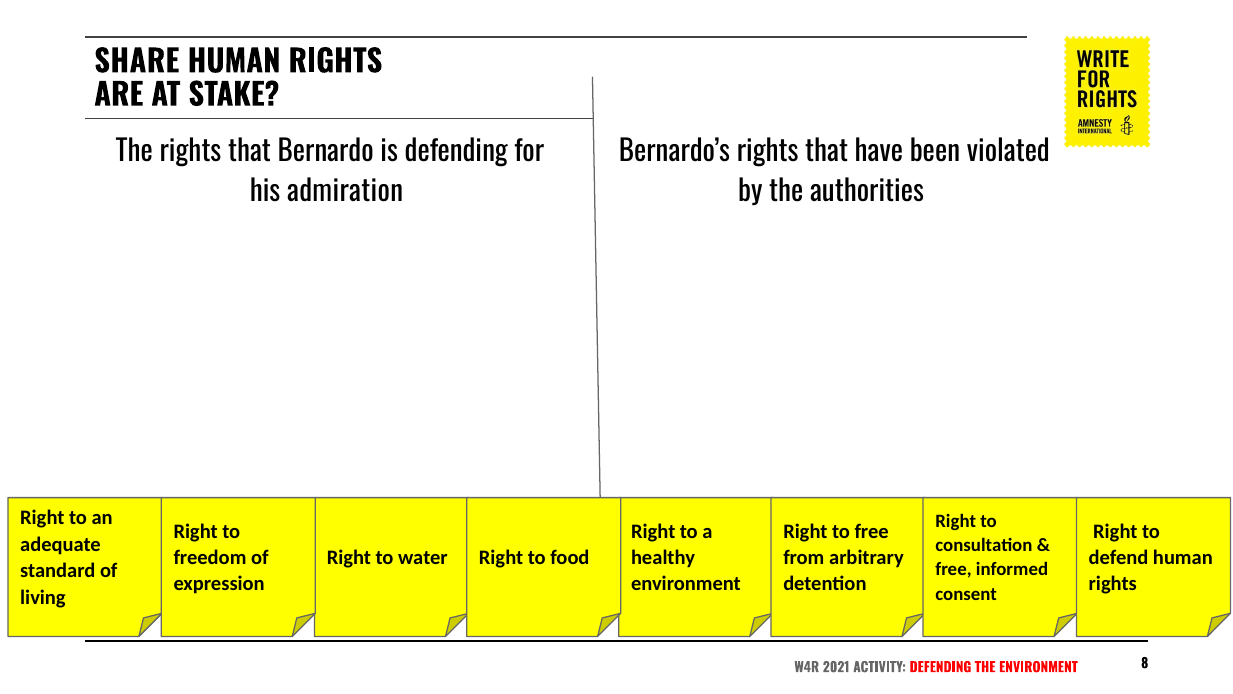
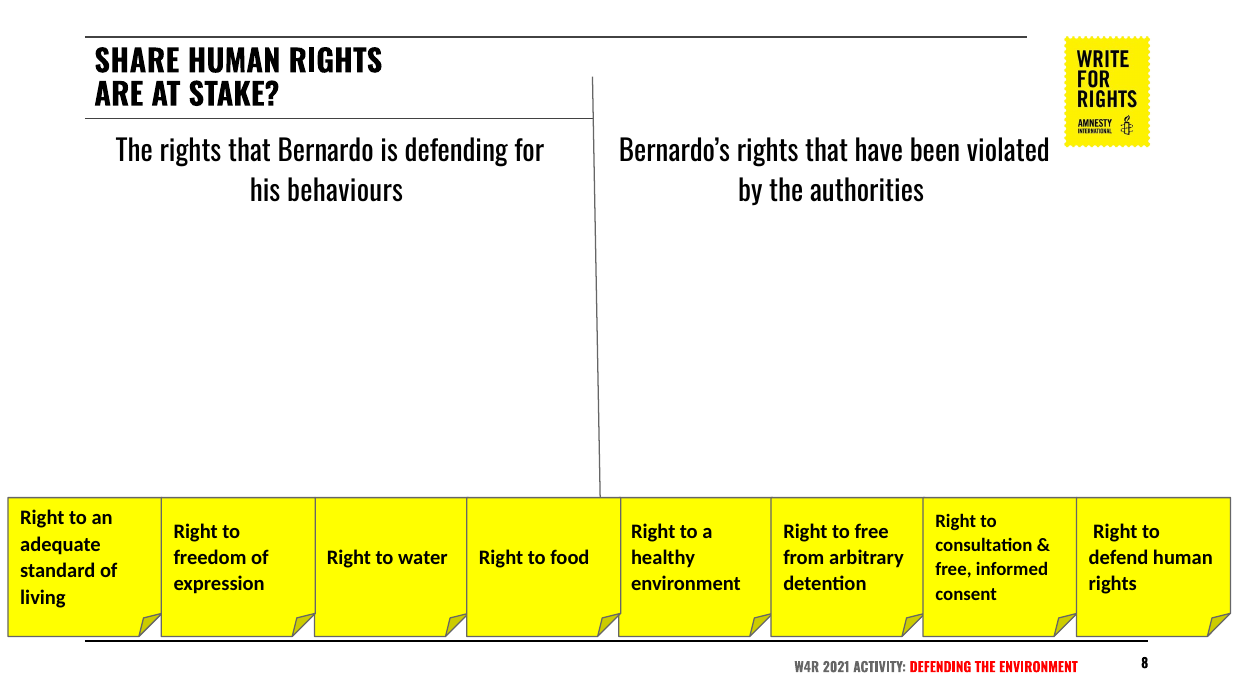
admiration: admiration -> behaviours
